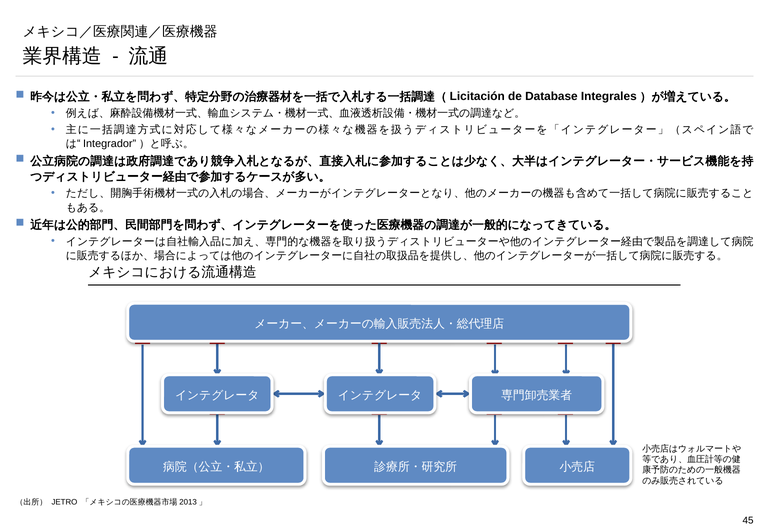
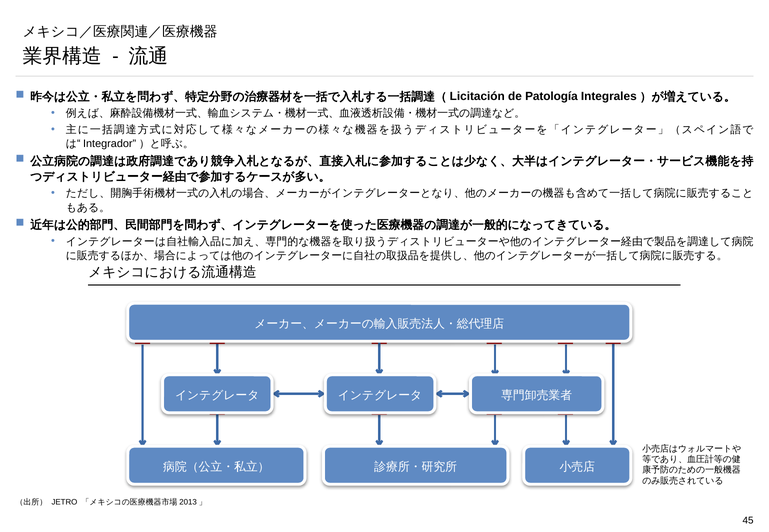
Database: Database -> Patología
